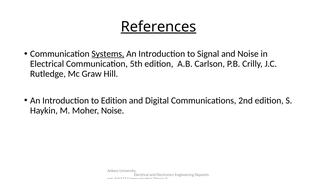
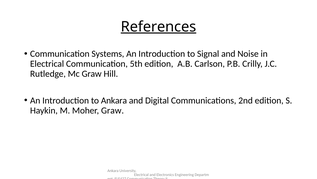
Systems underline: present -> none
to Edition: Edition -> Ankara
Moher Noise: Noise -> Graw
